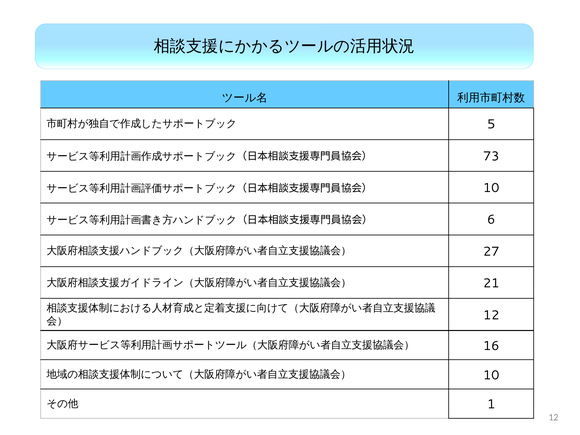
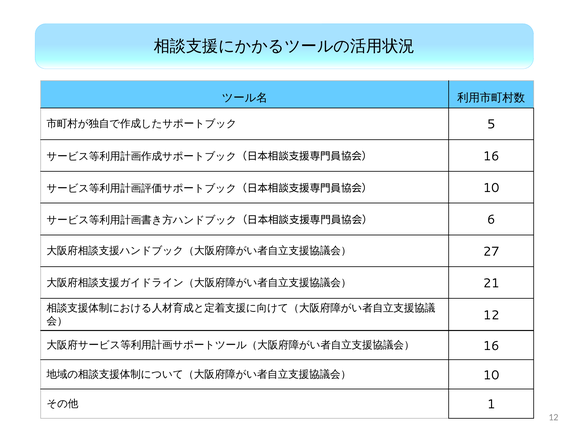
73 at (491, 156): 73 -> 16
